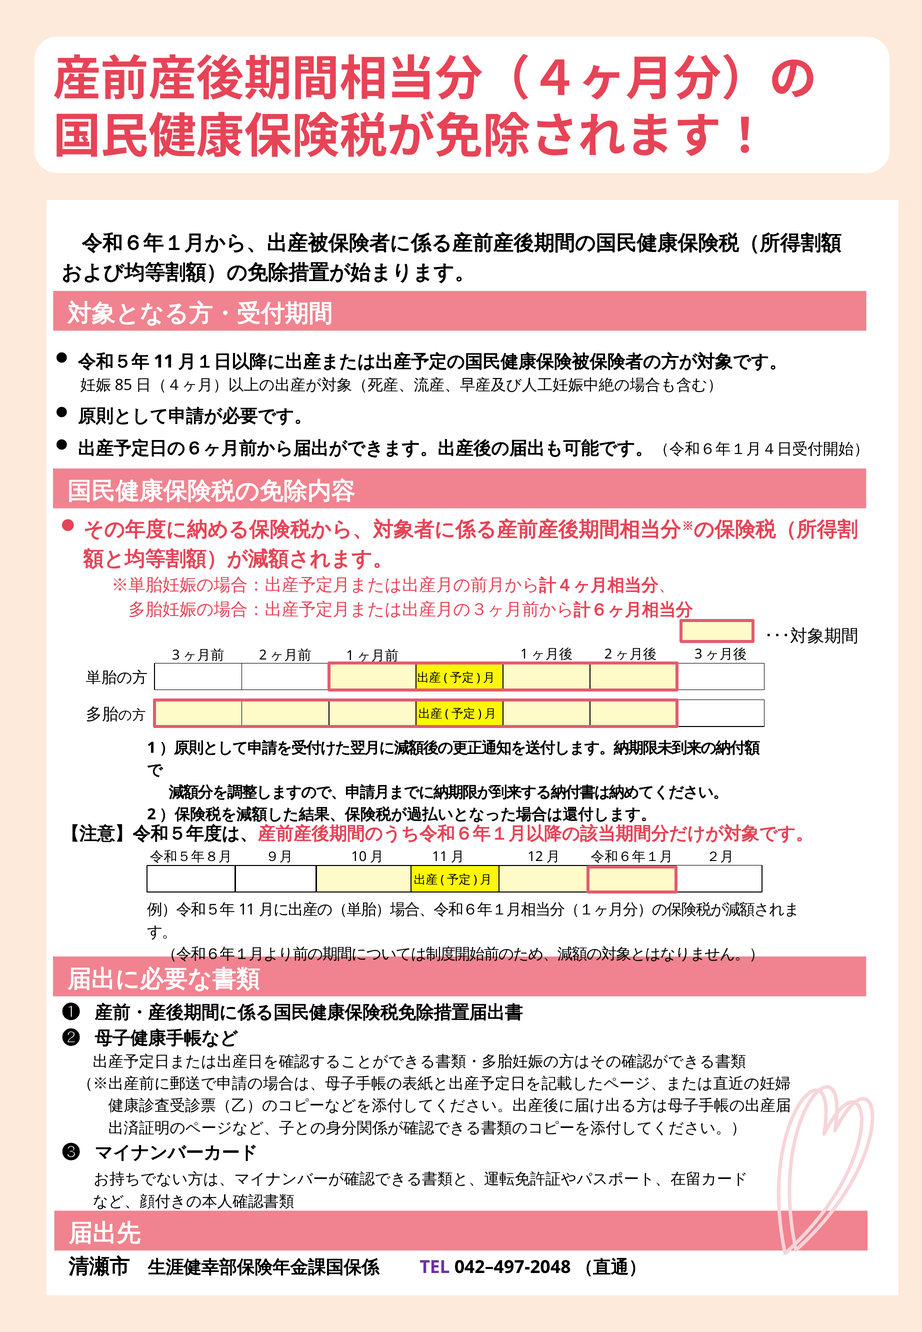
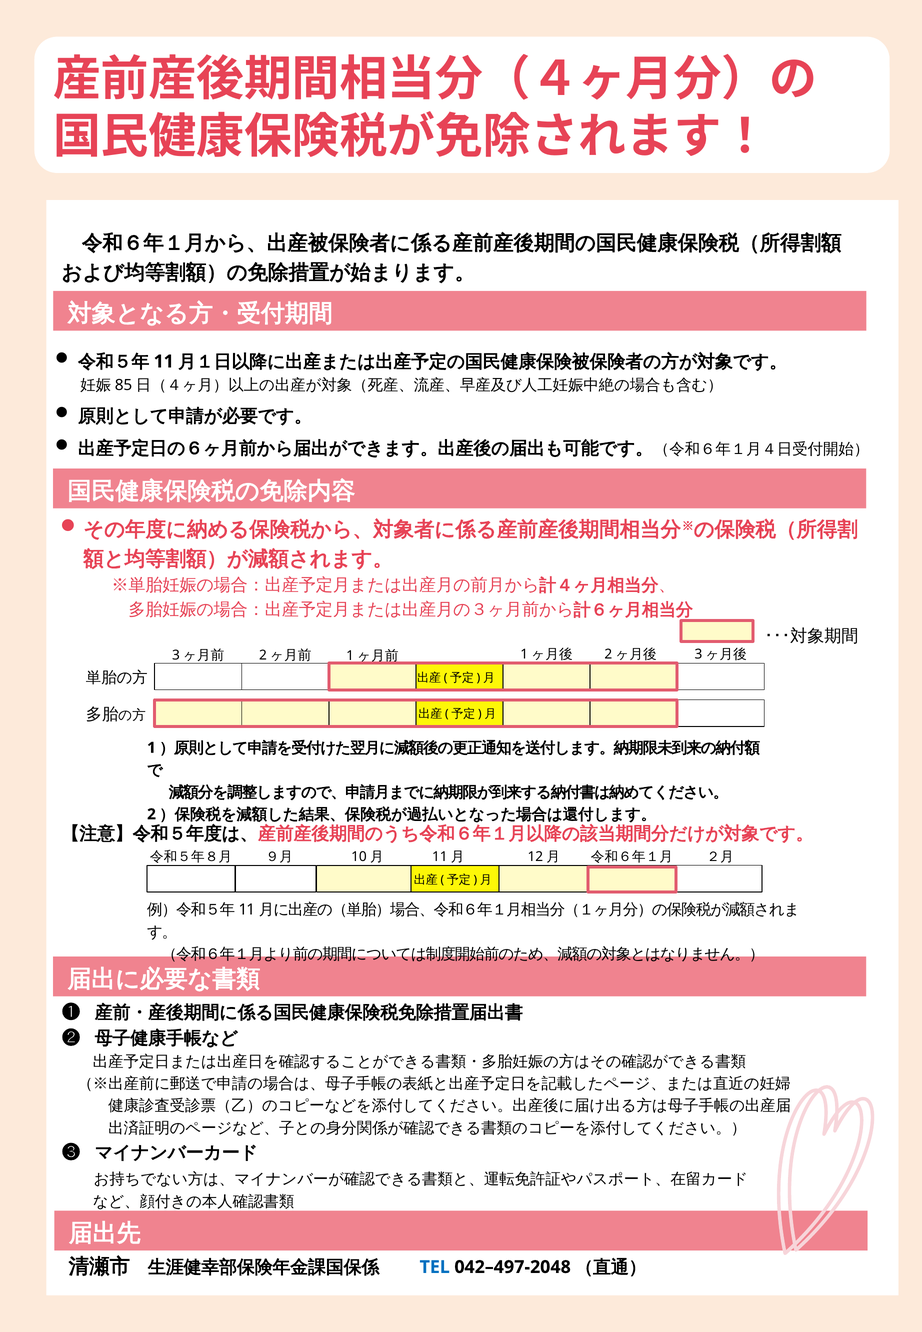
TEL colour: purple -> blue
